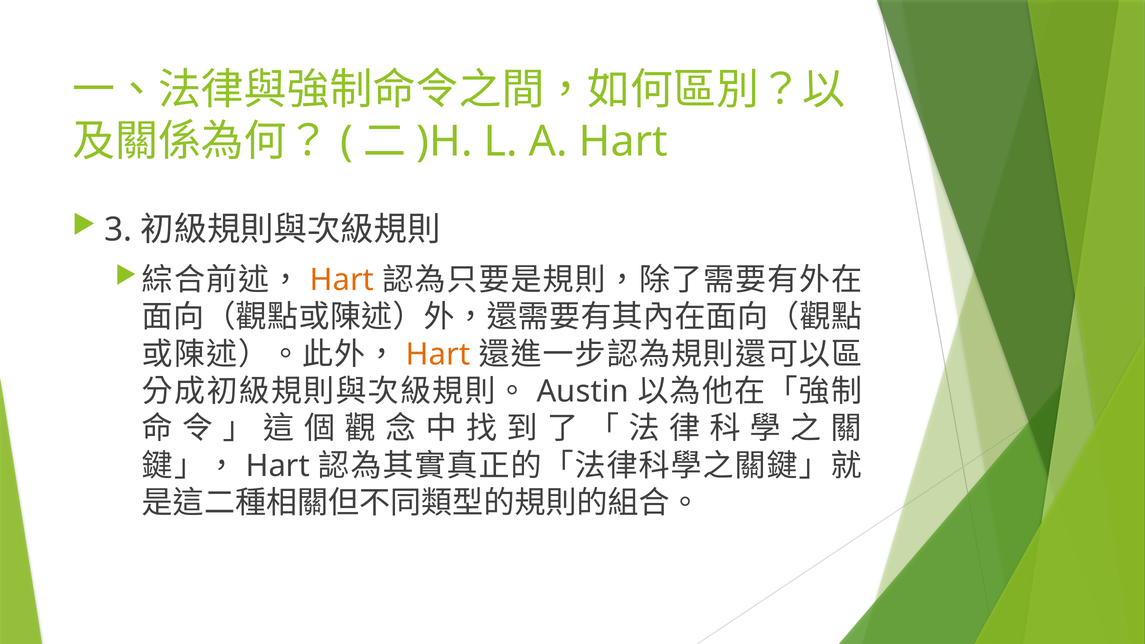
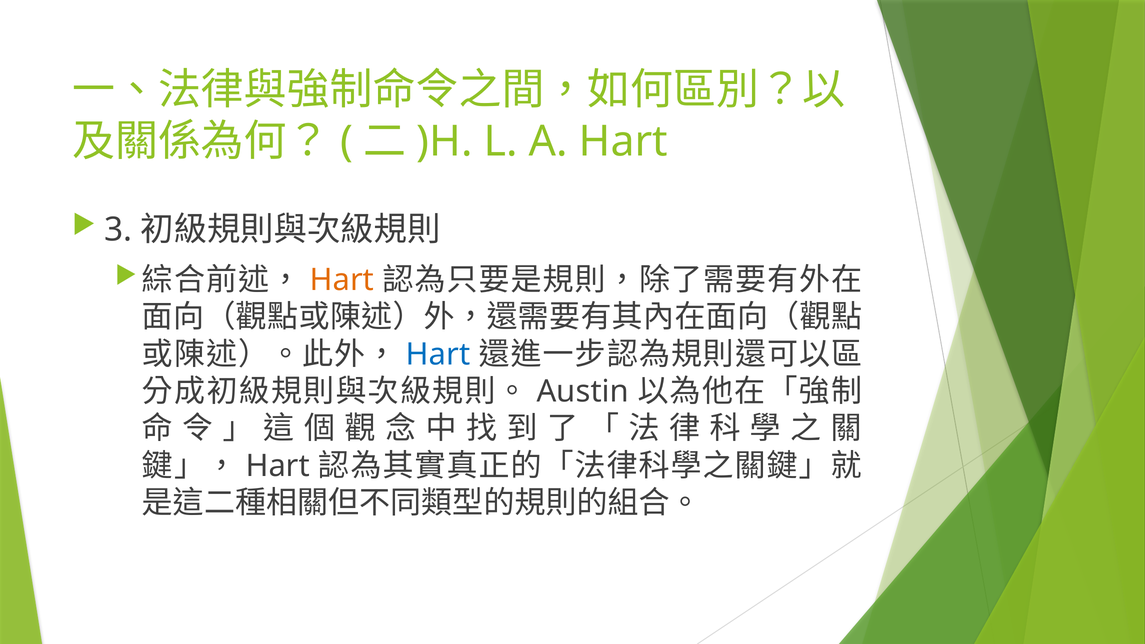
Hart at (438, 354) colour: orange -> blue
